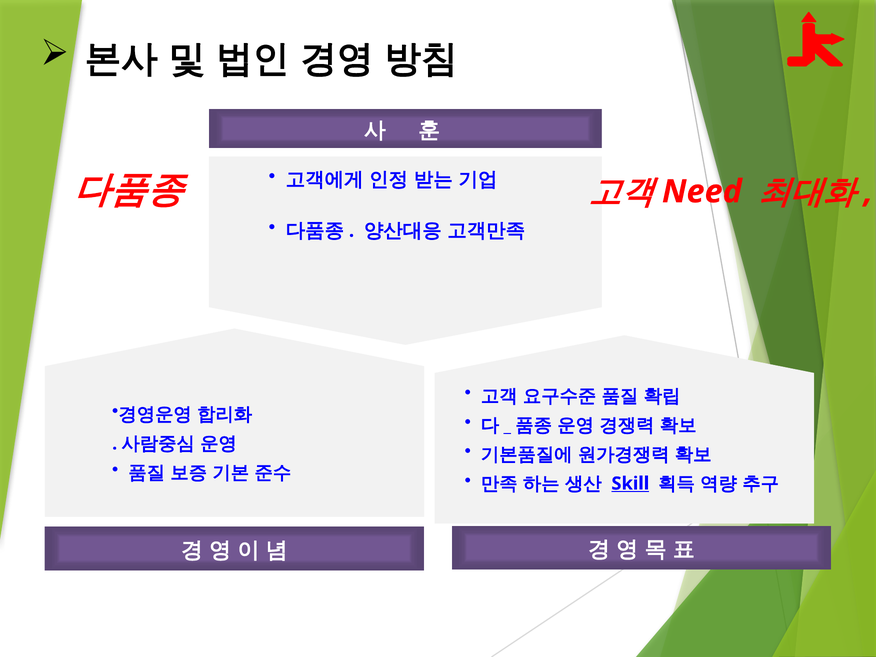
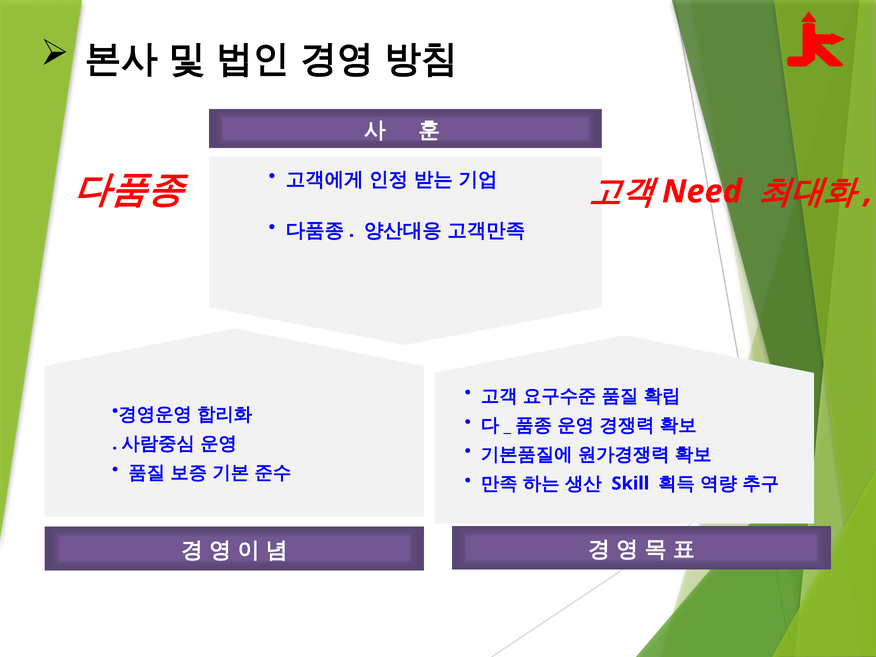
Skill underline: present -> none
